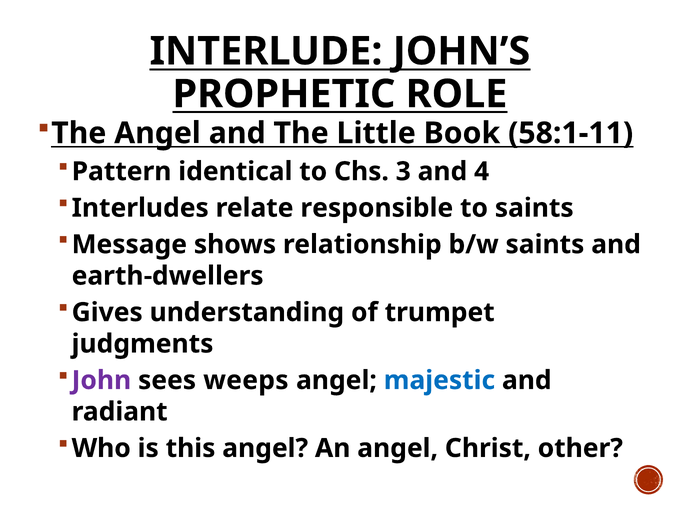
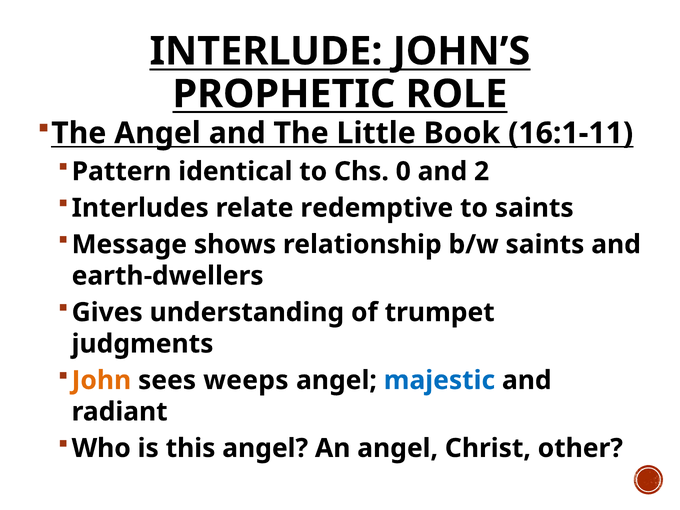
58:1-11: 58:1-11 -> 16:1-11
3: 3 -> 0
4: 4 -> 2
responsible: responsible -> redemptive
John colour: purple -> orange
